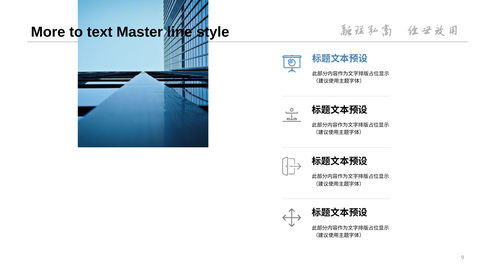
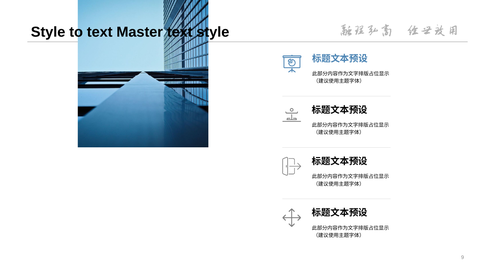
More at (48, 32): More -> Style
Master line: line -> text
